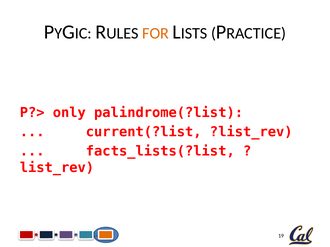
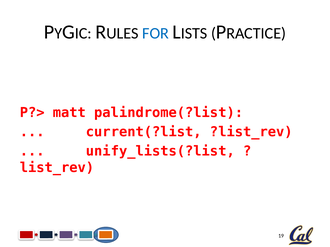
FOR colour: orange -> blue
only: only -> matt
facts_lists(?list: facts_lists(?list -> unify_lists(?list
